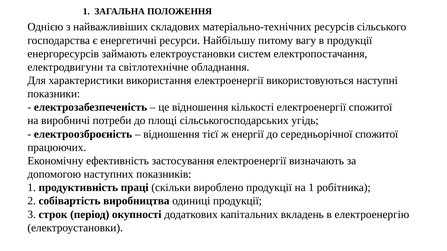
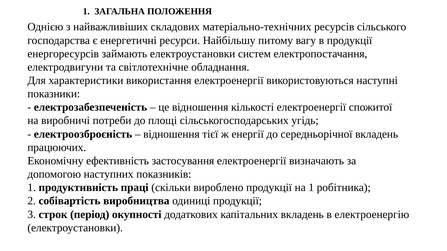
середньорічної спожитої: спожитої -> вкладень
